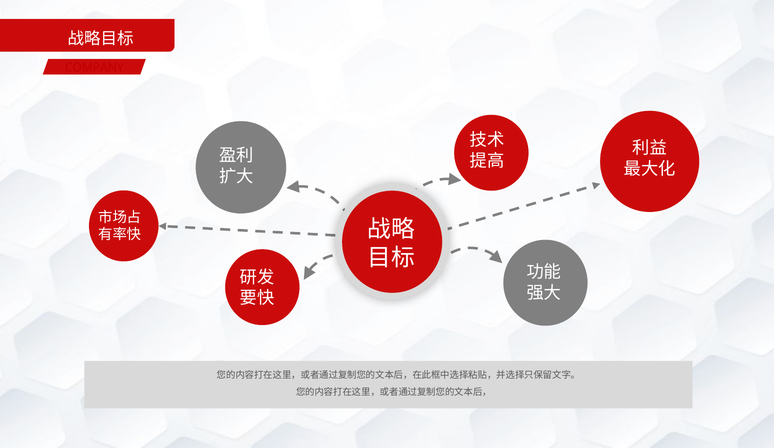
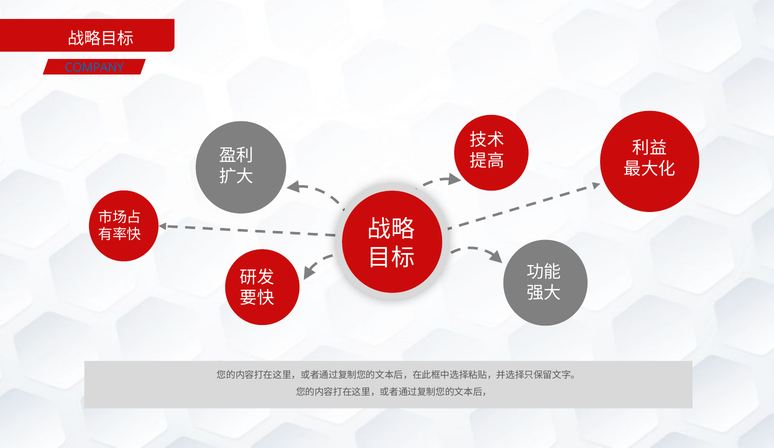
COMPANY colour: red -> blue
